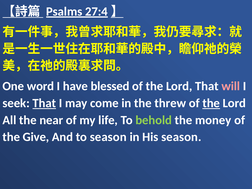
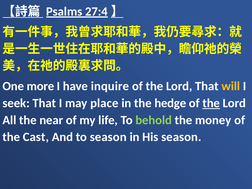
word: word -> more
blessed: blessed -> inquire
will colour: pink -> yellow
That at (44, 103) underline: present -> none
come: come -> place
threw: threw -> hedge
Give: Give -> Cast
